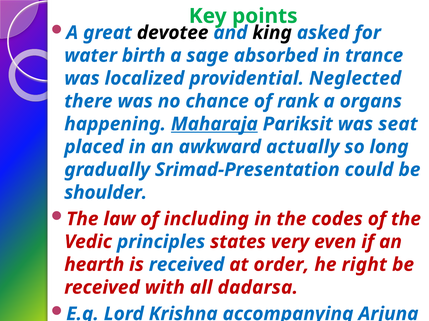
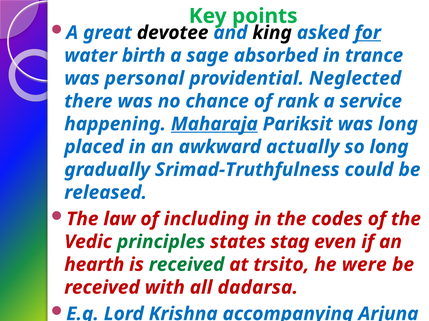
for underline: none -> present
localized: localized -> personal
organs: organs -> service
was seat: seat -> long
Srimad-Presentation: Srimad-Presentation -> Srimad-Truthfulness
shoulder: shoulder -> released
principles colour: blue -> green
very: very -> stag
received at (187, 265) colour: blue -> green
order: order -> trsito
right: right -> were
